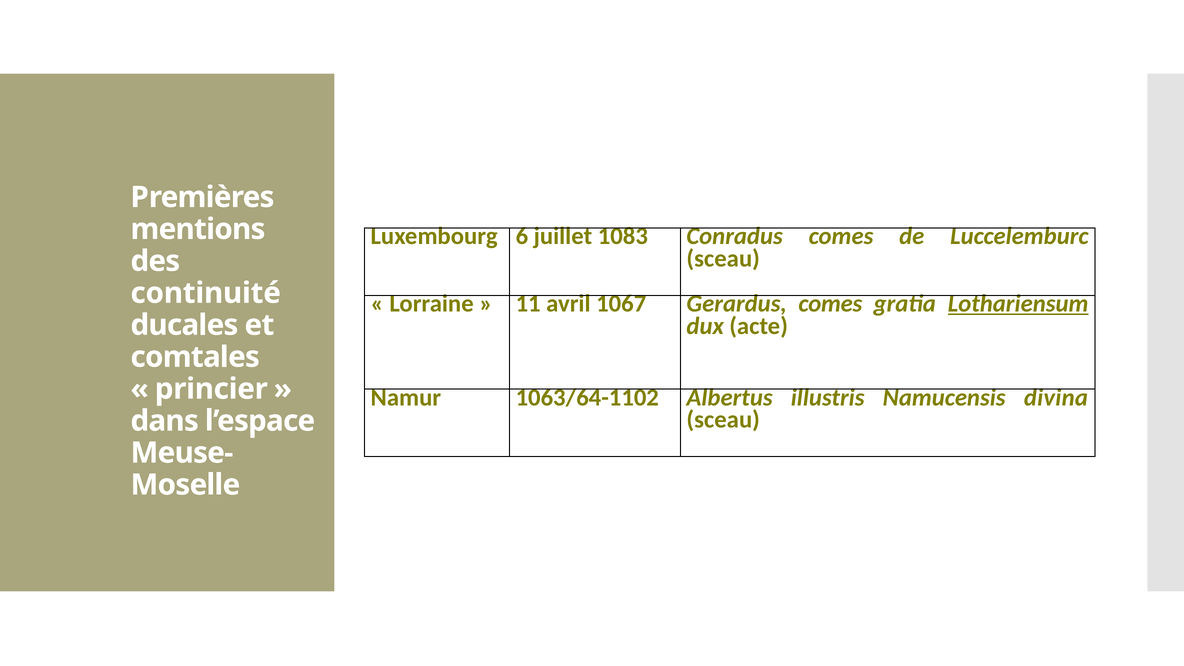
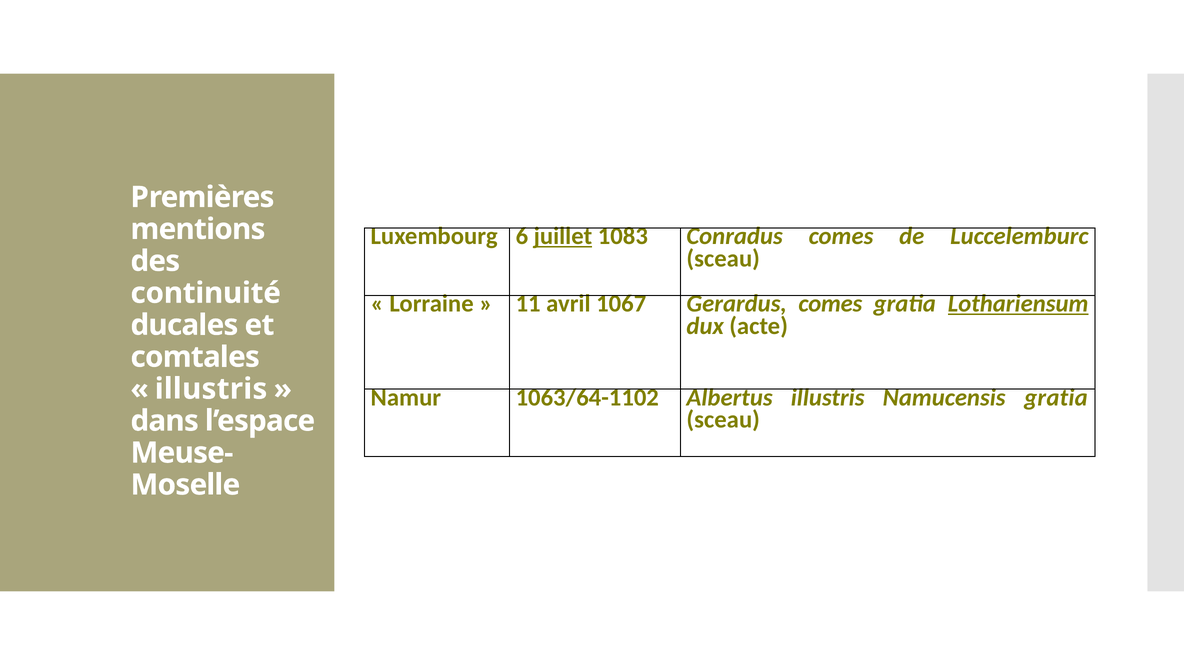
juillet underline: none -> present
princier at (211, 389): princier -> illustris
Namucensis divina: divina -> gratia
